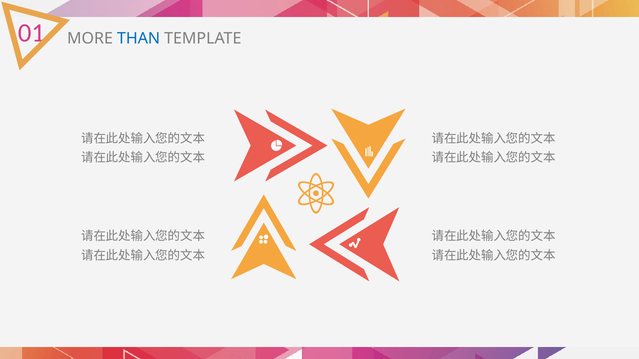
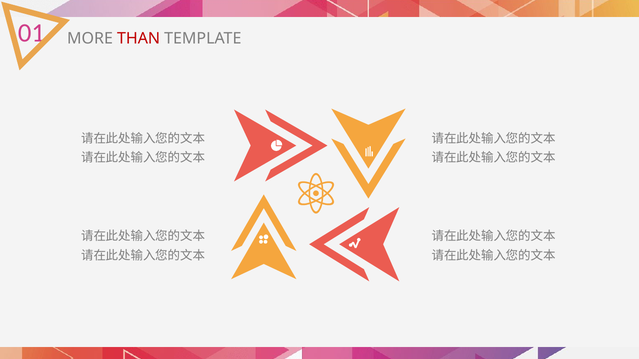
THAN colour: blue -> red
